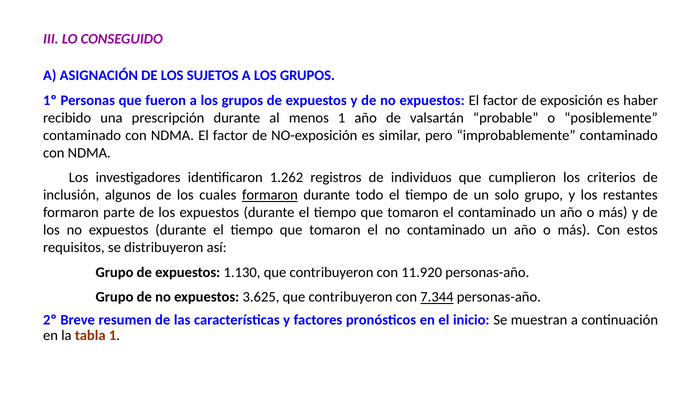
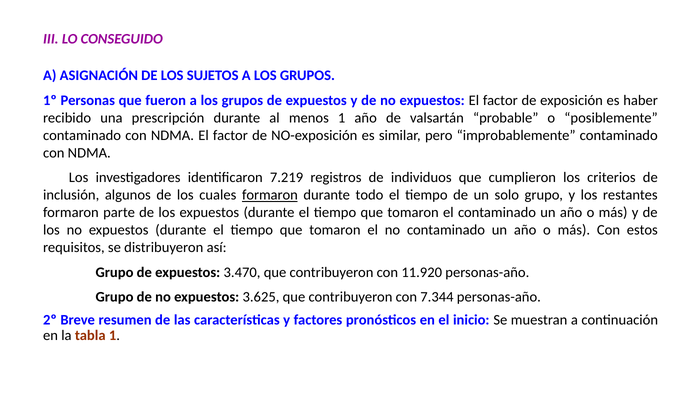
1.262: 1.262 -> 7.219
1.130: 1.130 -> 3.470
7.344 underline: present -> none
